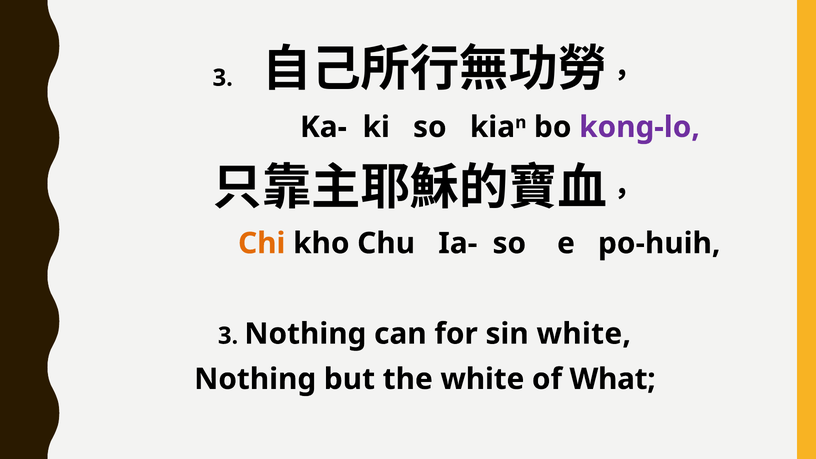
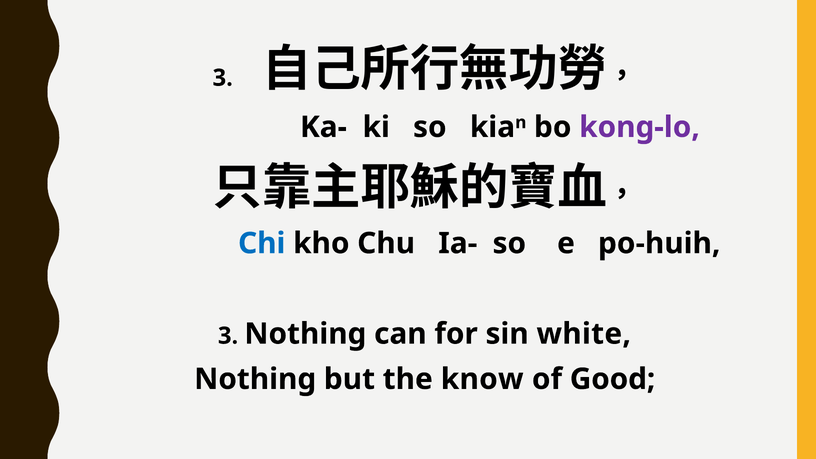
Chi colour: orange -> blue
the white: white -> know
What: What -> Good
